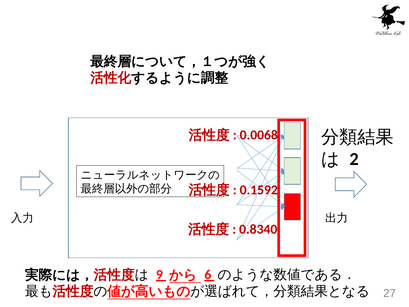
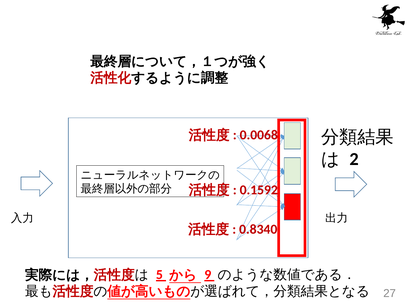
9: 9 -> 5
6: 6 -> 9
